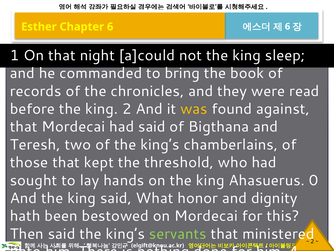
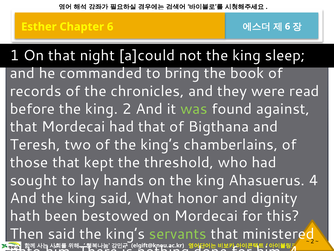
was colour: yellow -> light green
had said: said -> that
Ahasuerus 0: 0 -> 4
